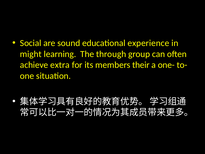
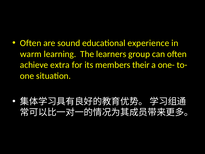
Social at (31, 43): Social -> Often
might: might -> warm
through: through -> learners
